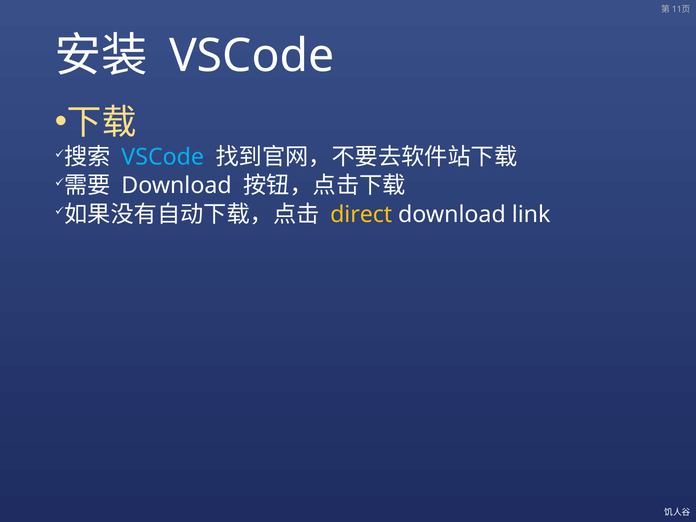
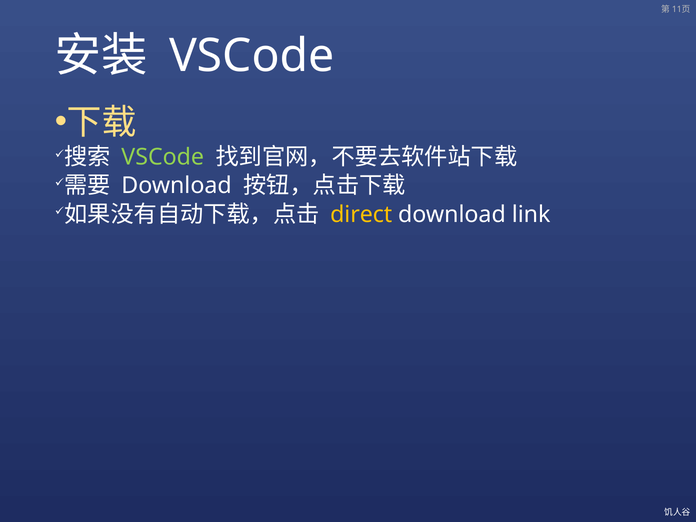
VSCode at (163, 157) colour: light blue -> light green
